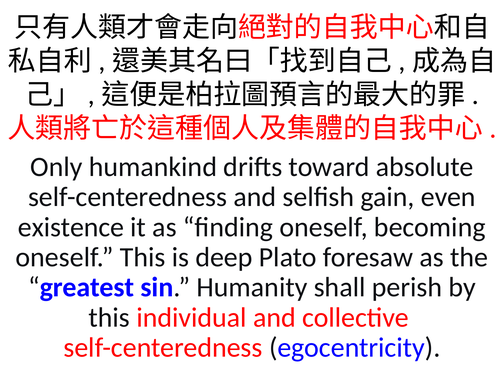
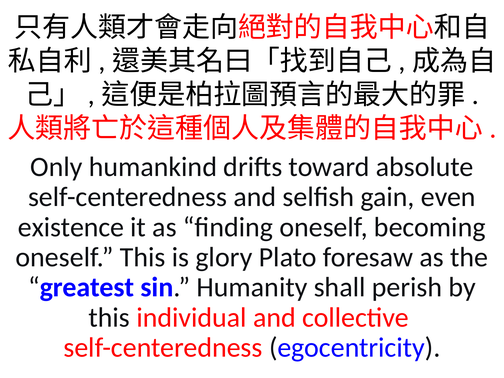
deep: deep -> glory
